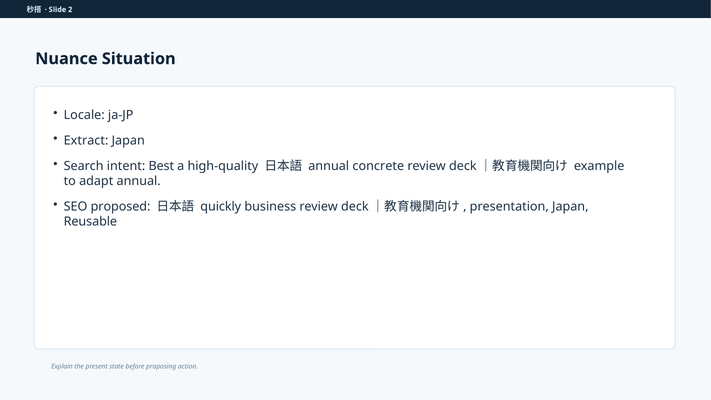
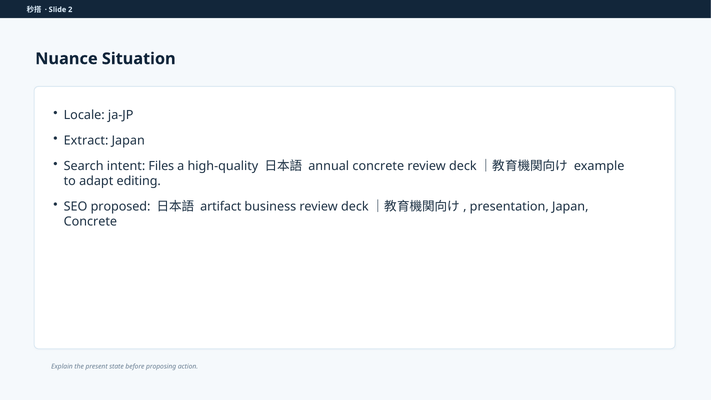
Best: Best -> Files
adapt annual: annual -> editing
quickly: quickly -> artifact
Reusable at (90, 222): Reusable -> Concrete
